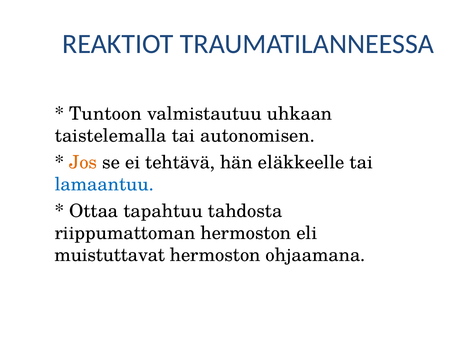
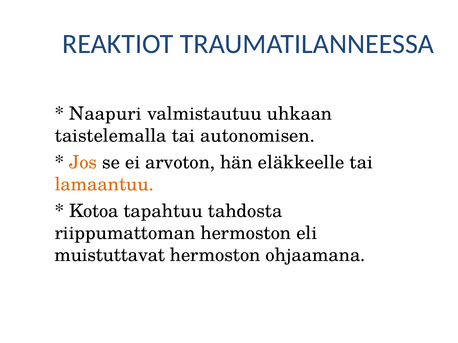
Tuntoon: Tuntoon -> Naapuri
tehtävä: tehtävä -> arvoton
lamaantuu colour: blue -> orange
Ottaa: Ottaa -> Kotoa
